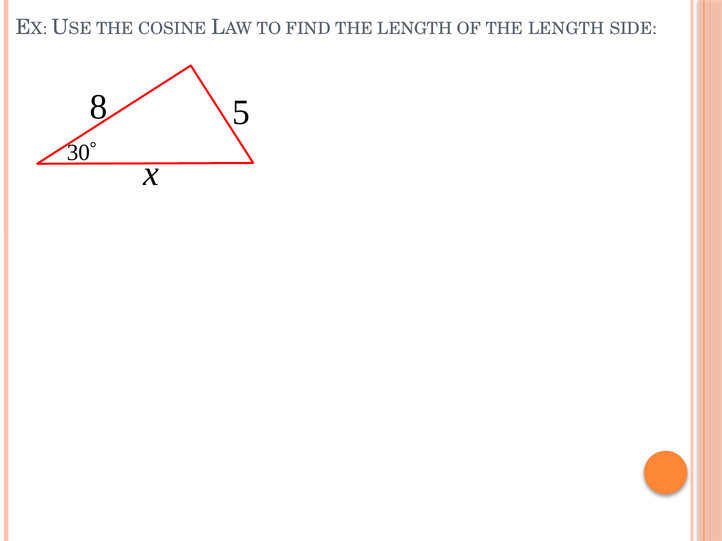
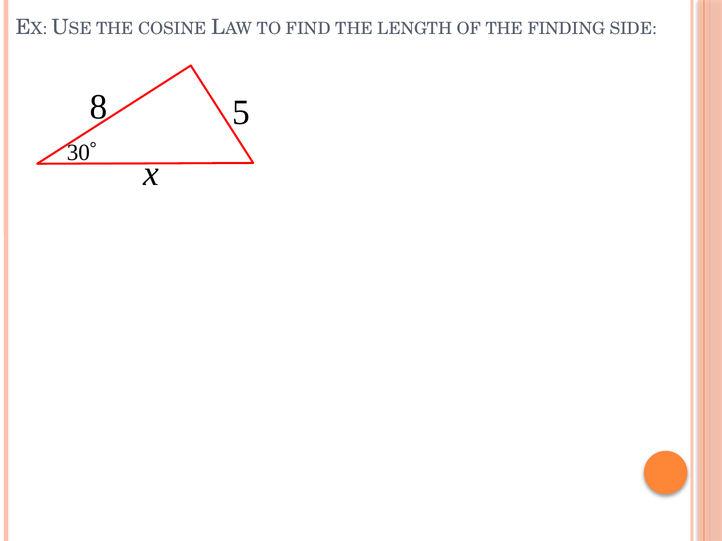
OF THE LENGTH: LENGTH -> FINDING
